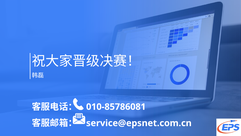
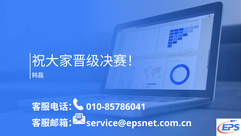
010-85786081: 010-85786081 -> 010-85786041
